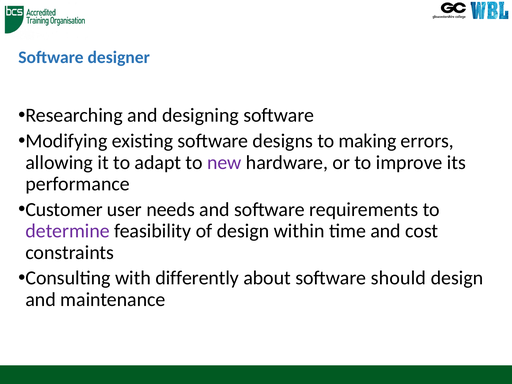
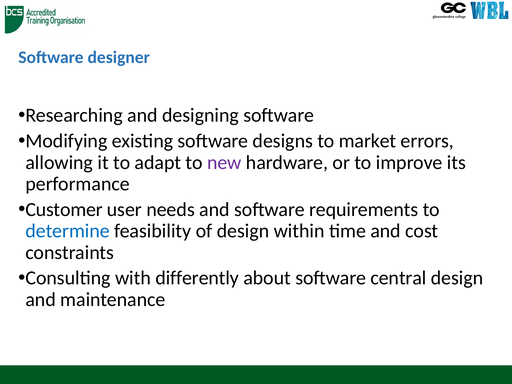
making: making -> market
determine colour: purple -> blue
should: should -> central
